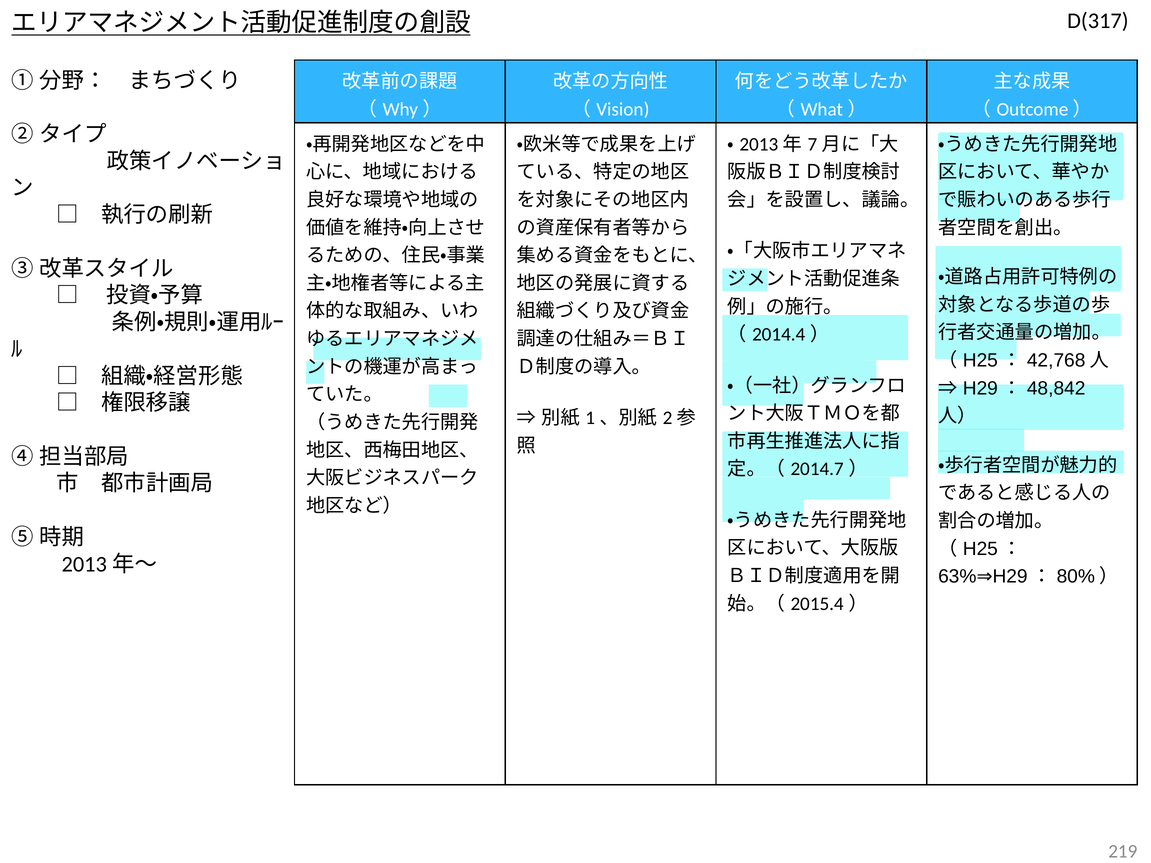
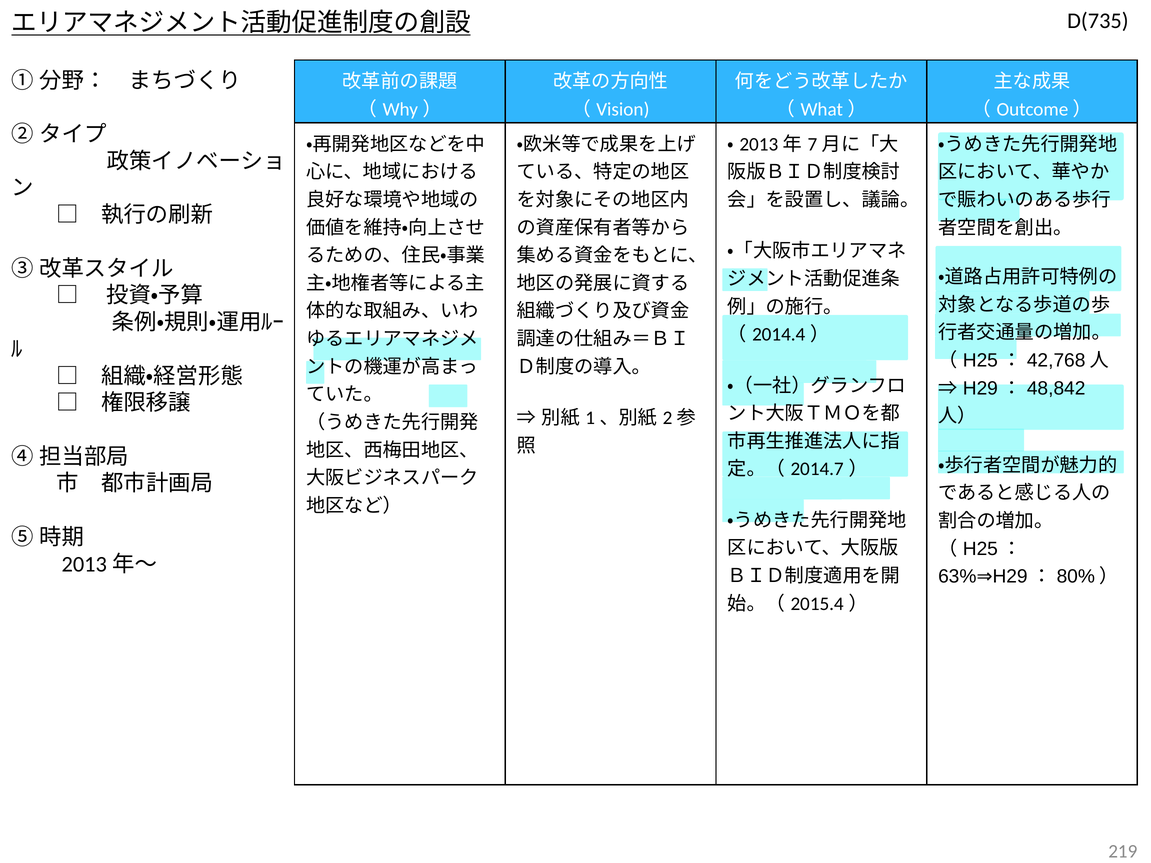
D(317: D(317 -> D(735
